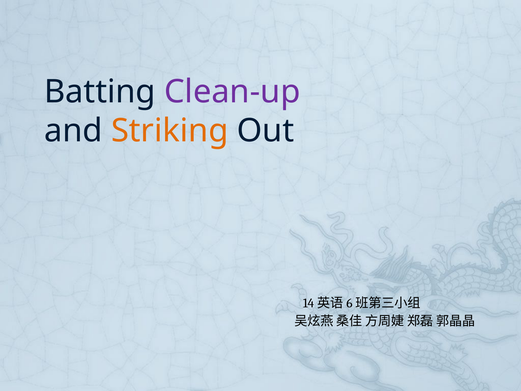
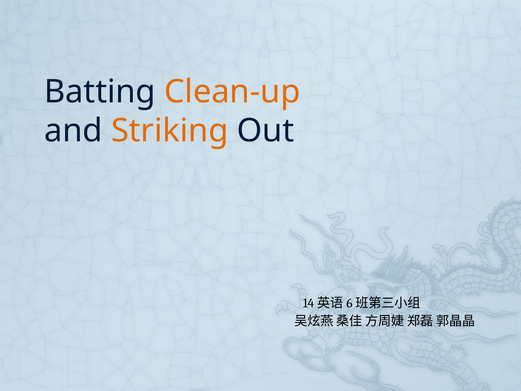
Clean-up colour: purple -> orange
